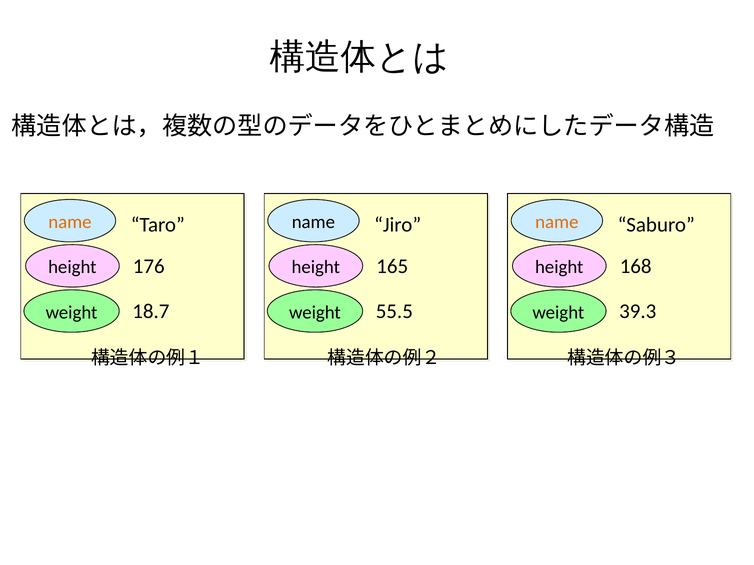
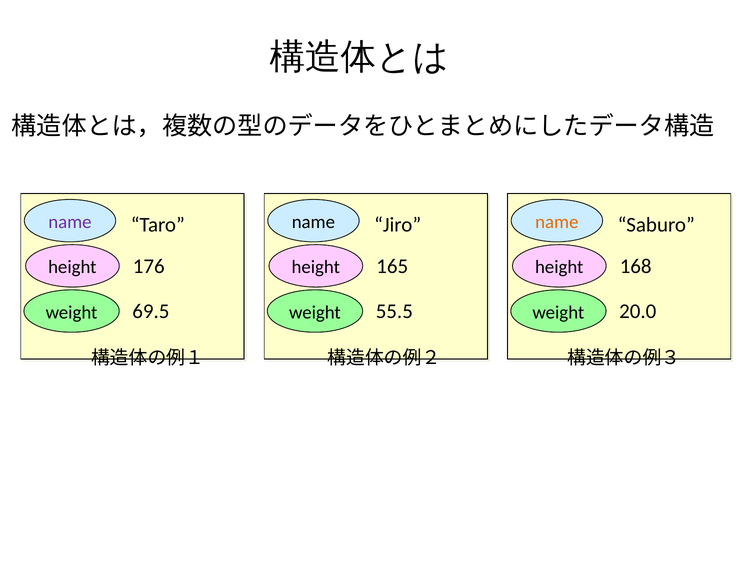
name at (70, 222) colour: orange -> purple
18.7: 18.7 -> 69.5
39.3: 39.3 -> 20.0
